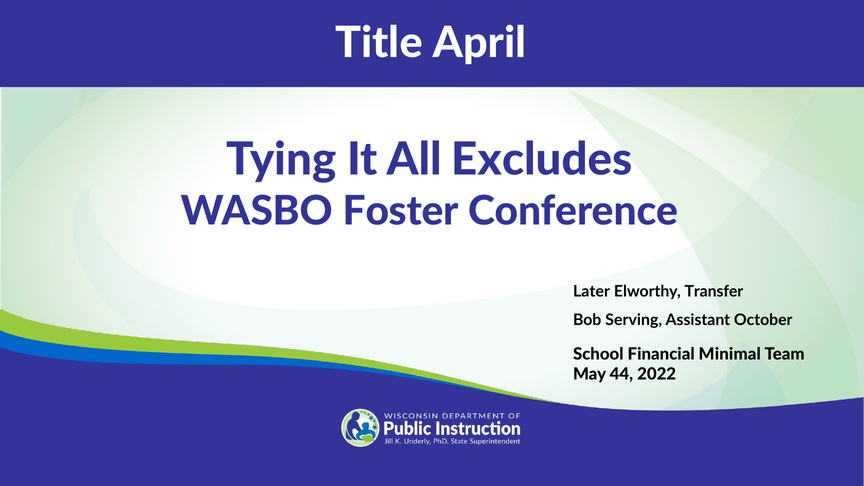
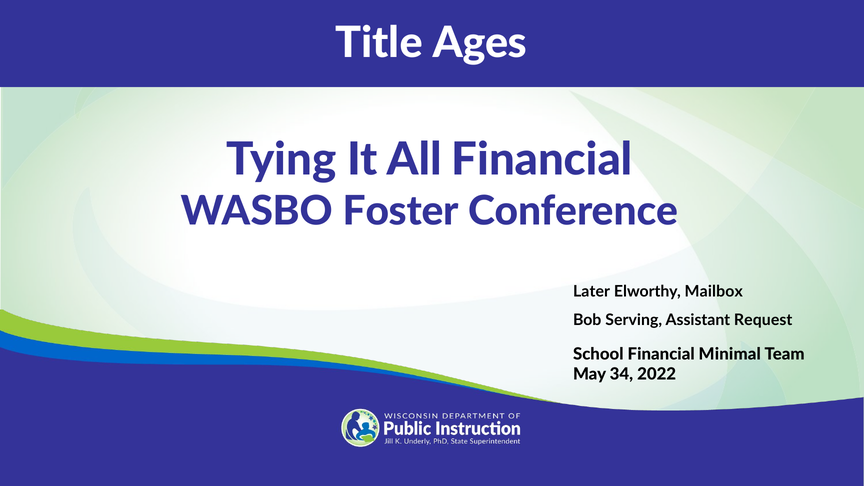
April: April -> Ages
All Excludes: Excludes -> Financial
Transfer: Transfer -> Mailbox
October: October -> Request
44: 44 -> 34
